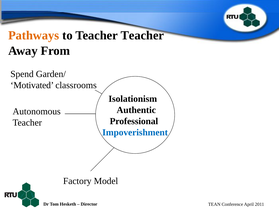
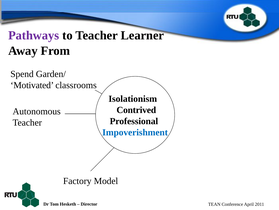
Pathways colour: orange -> purple
Teacher Teacher: Teacher -> Learner
Authentic: Authentic -> Contrived
